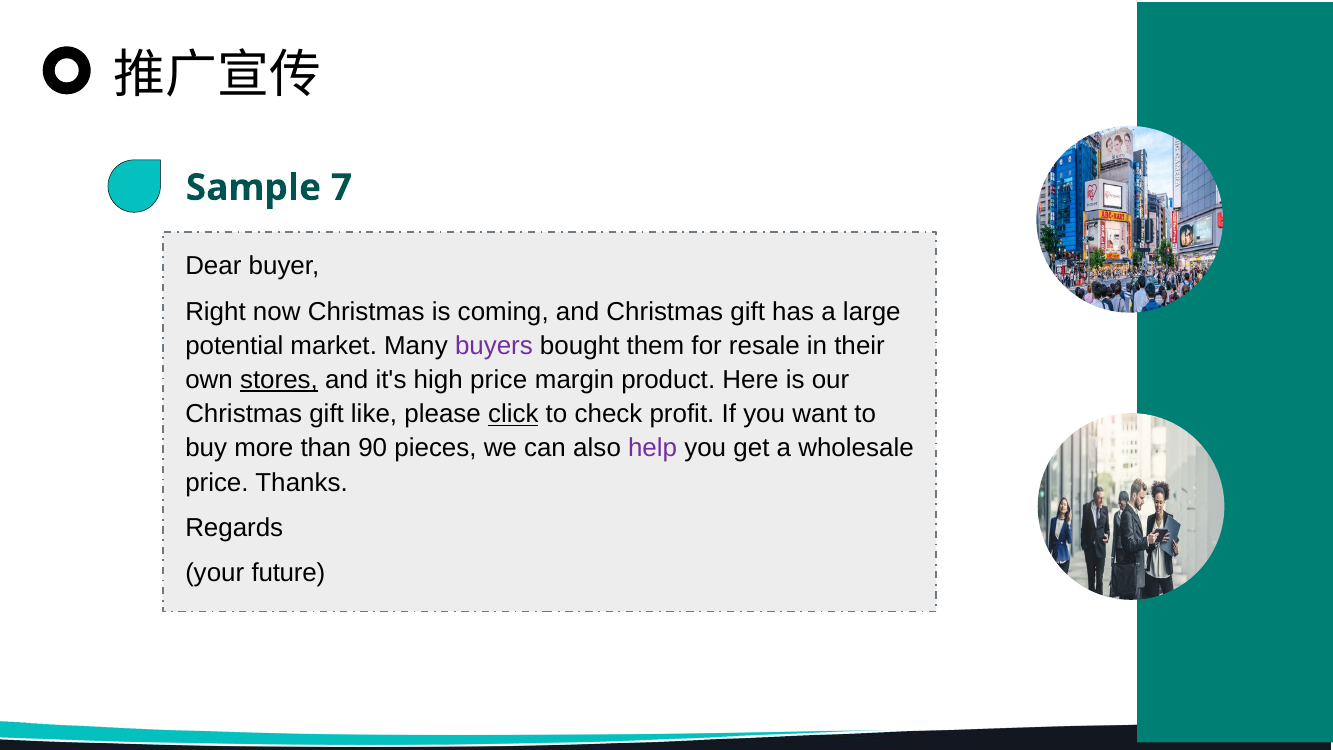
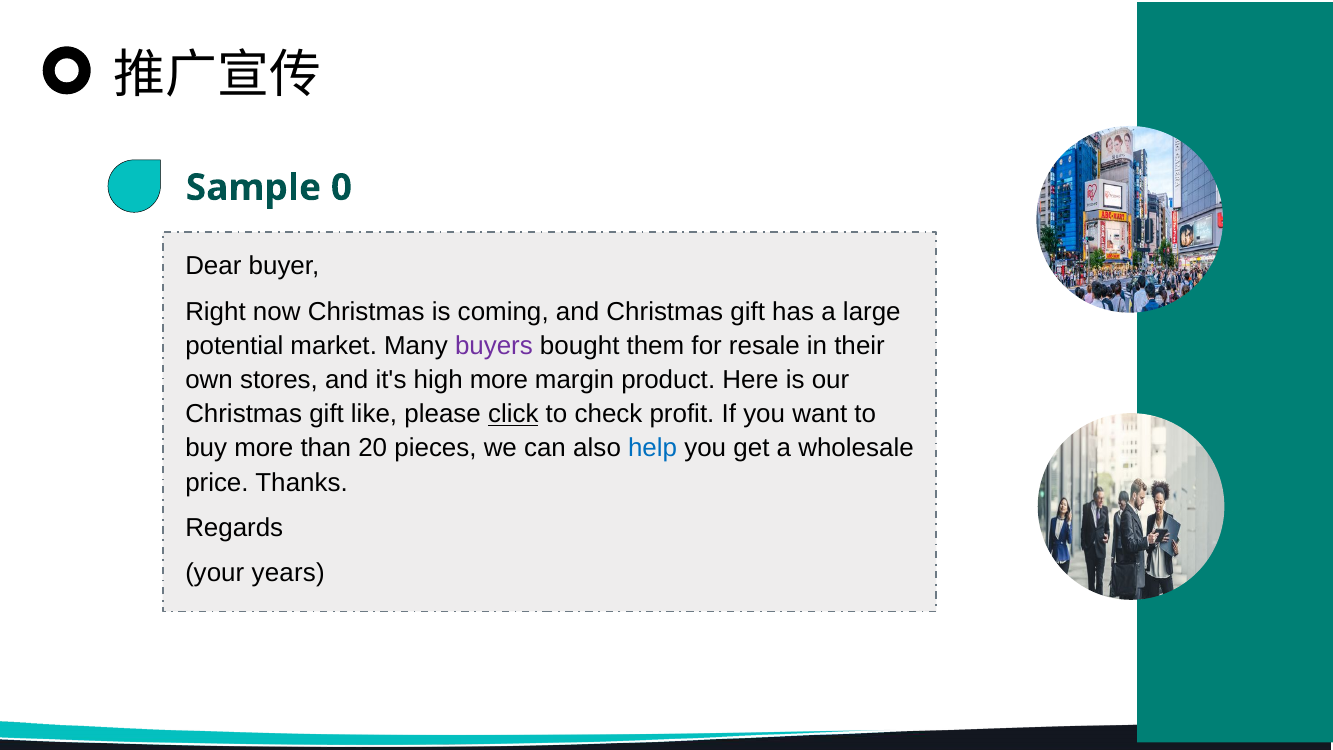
7: 7 -> 0
stores underline: present -> none
high price: price -> more
90: 90 -> 20
help colour: purple -> blue
future: future -> years
